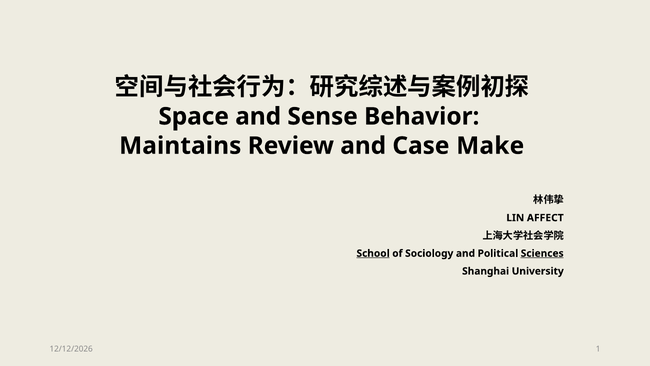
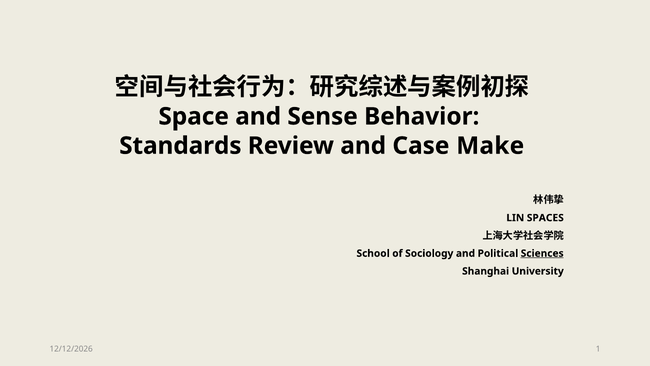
Maintains: Maintains -> Standards
AFFECT: AFFECT -> SPACES
School underline: present -> none
